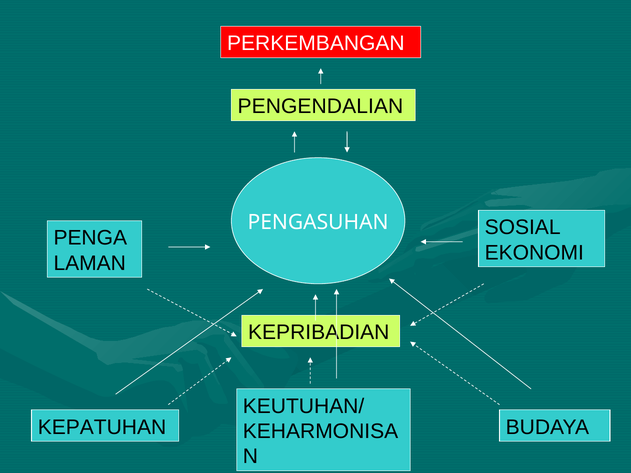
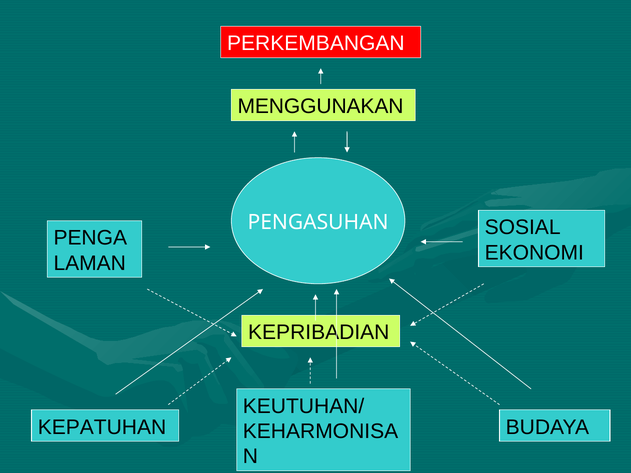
PENGENDALIAN: PENGENDALIAN -> MENGGUNAKAN
